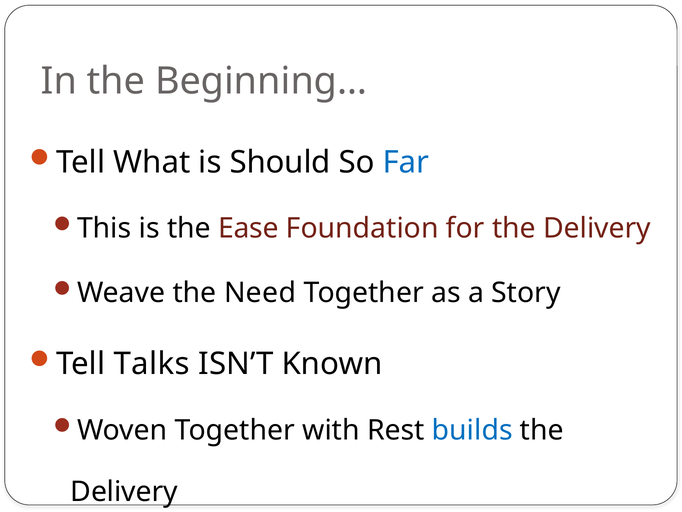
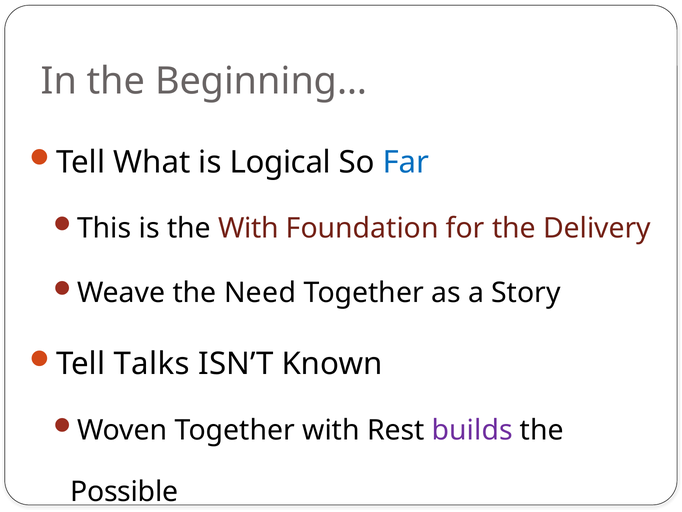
Should: Should -> Logical
the Ease: Ease -> With
builds colour: blue -> purple
Delivery at (124, 491): Delivery -> Possible
